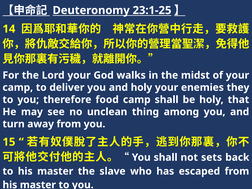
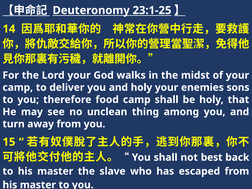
they: they -> sons
sets: sets -> best
